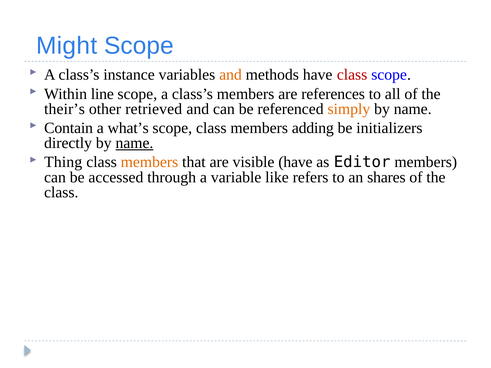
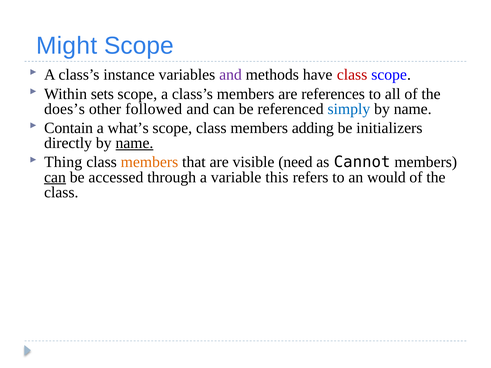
and at (230, 75) colour: orange -> purple
line: line -> sets
their’s: their’s -> does’s
retrieved: retrieved -> followed
simply colour: orange -> blue
visible have: have -> need
Editor: Editor -> Cannot
can at (55, 177) underline: none -> present
like: like -> this
shares: shares -> would
